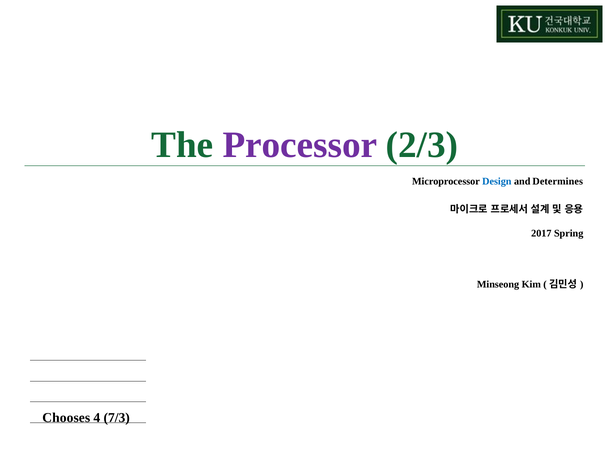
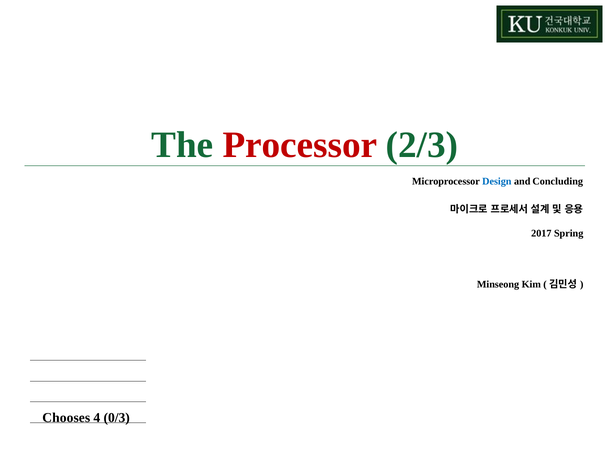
Processor colour: purple -> red
Determines: Determines -> Concluding
7/3: 7/3 -> 0/3
